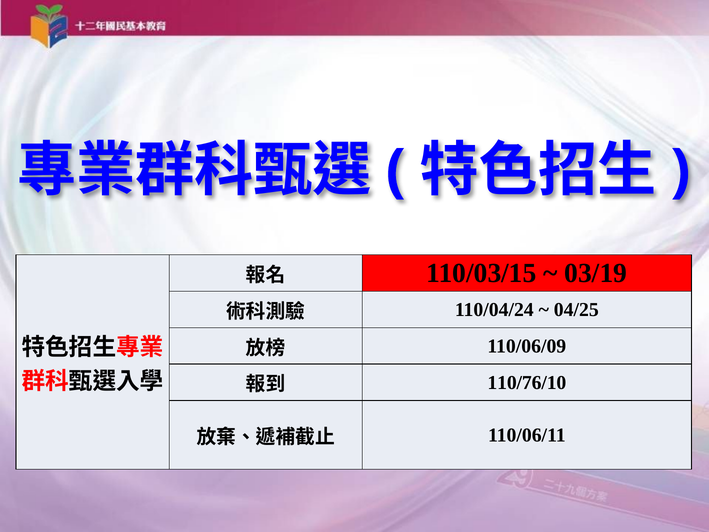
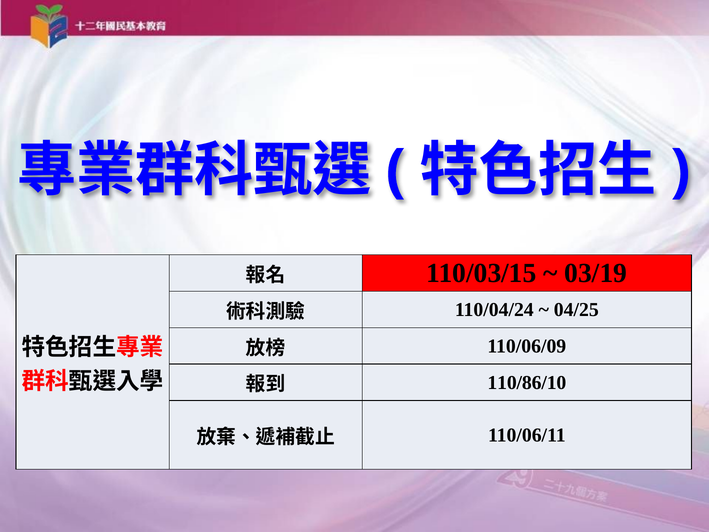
110/76/10: 110/76/10 -> 110/86/10
